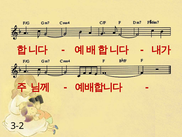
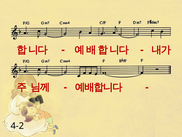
3-2: 3-2 -> 4-2
